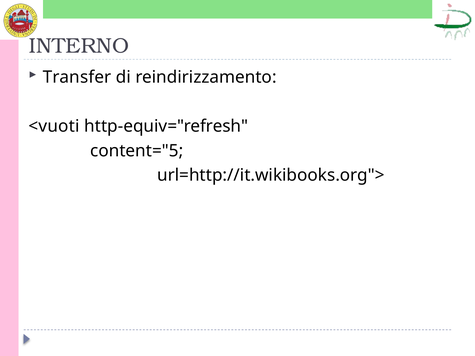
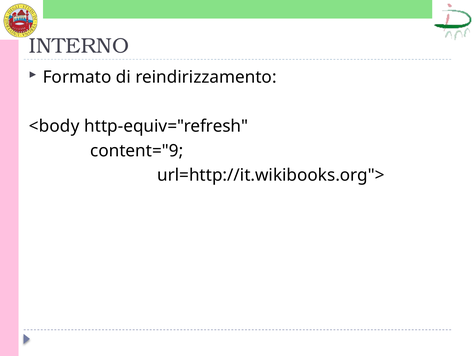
Transfer: Transfer -> Formato
<vuoti: <vuoti -> <body
content="5: content="5 -> content="9
